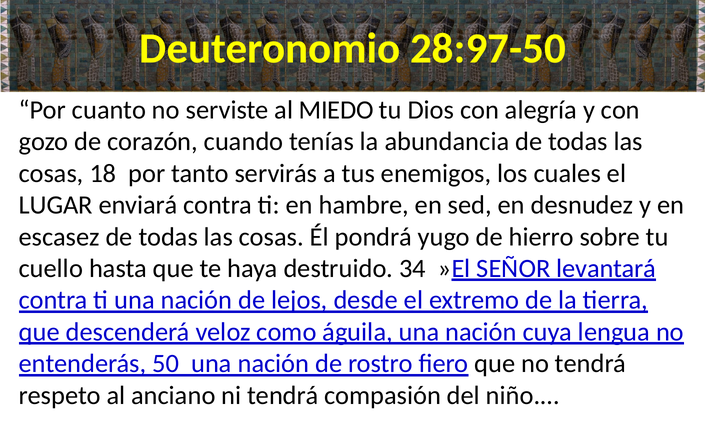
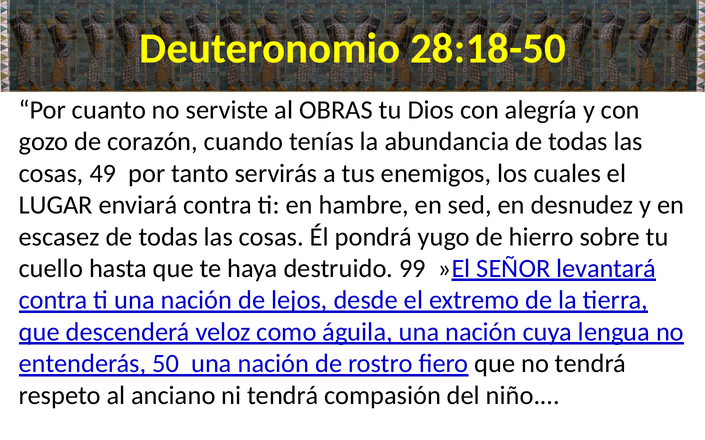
28:97-50: 28:97-50 -> 28:18-50
MIEDO: MIEDO -> OBRAS
18: 18 -> 49
34: 34 -> 99
